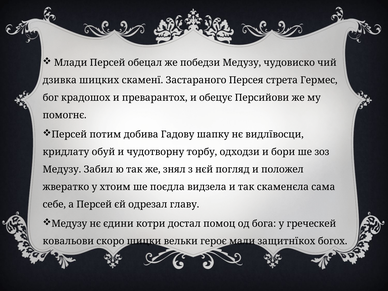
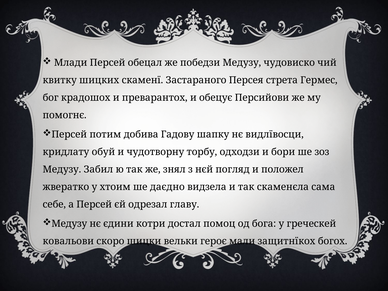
дзивка: дзивка -> квитку
поєдла: поєдла -> даєдно
